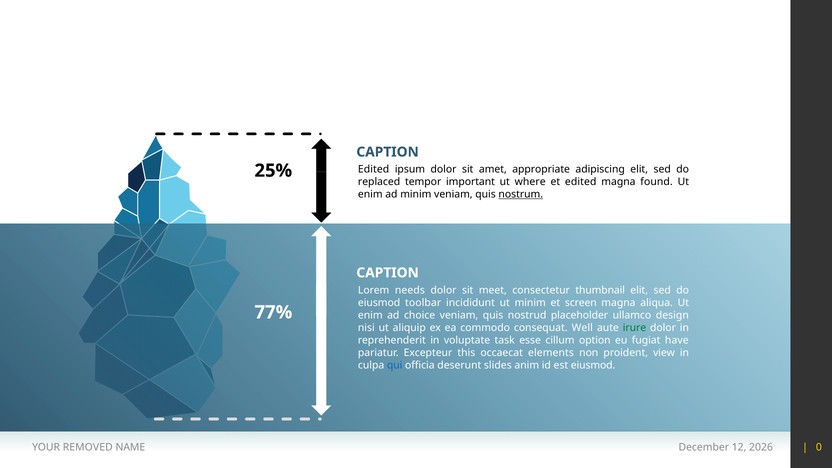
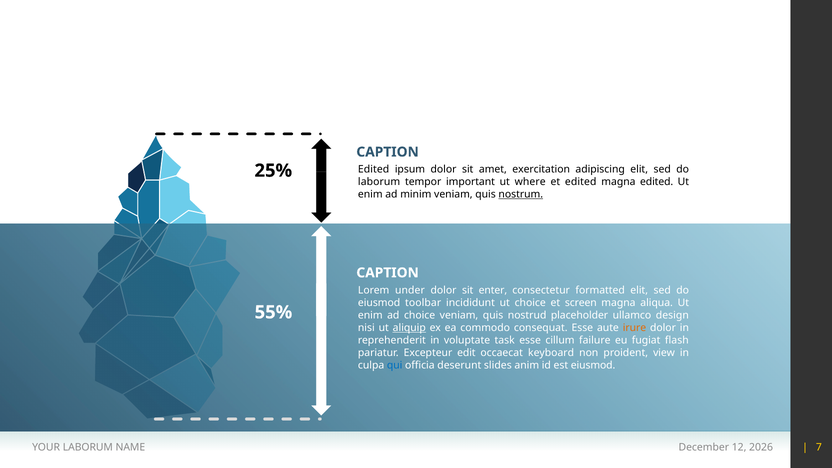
appropriate: appropriate -> exercitation
replaced at (379, 182): replaced -> laborum
magna found: found -> edited
needs: needs -> under
meet: meet -> enter
thumbnail: thumbnail -> formatted
ut minim: minim -> choice
77%: 77% -> 55%
aliquip underline: none -> present
consequat Well: Well -> Esse
irure colour: green -> orange
option: option -> failure
have: have -> flash
this: this -> edit
elements: elements -> keyboard
YOUR REMOVED: REMOVED -> LABORUM
0: 0 -> 7
